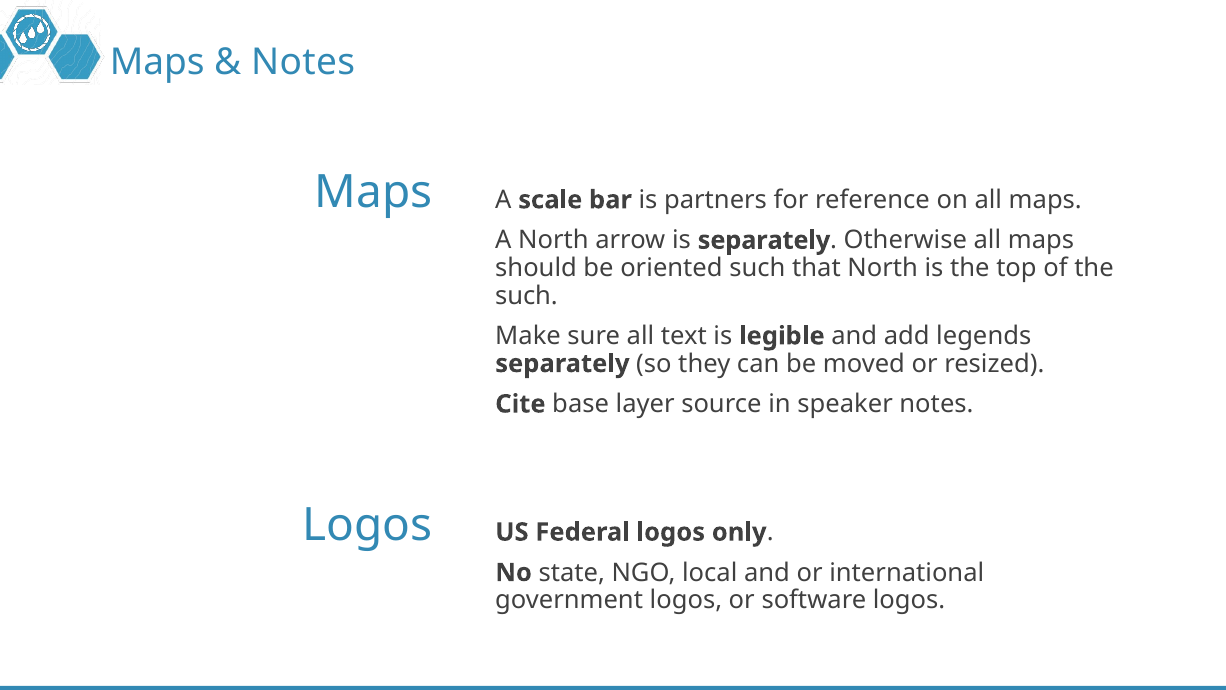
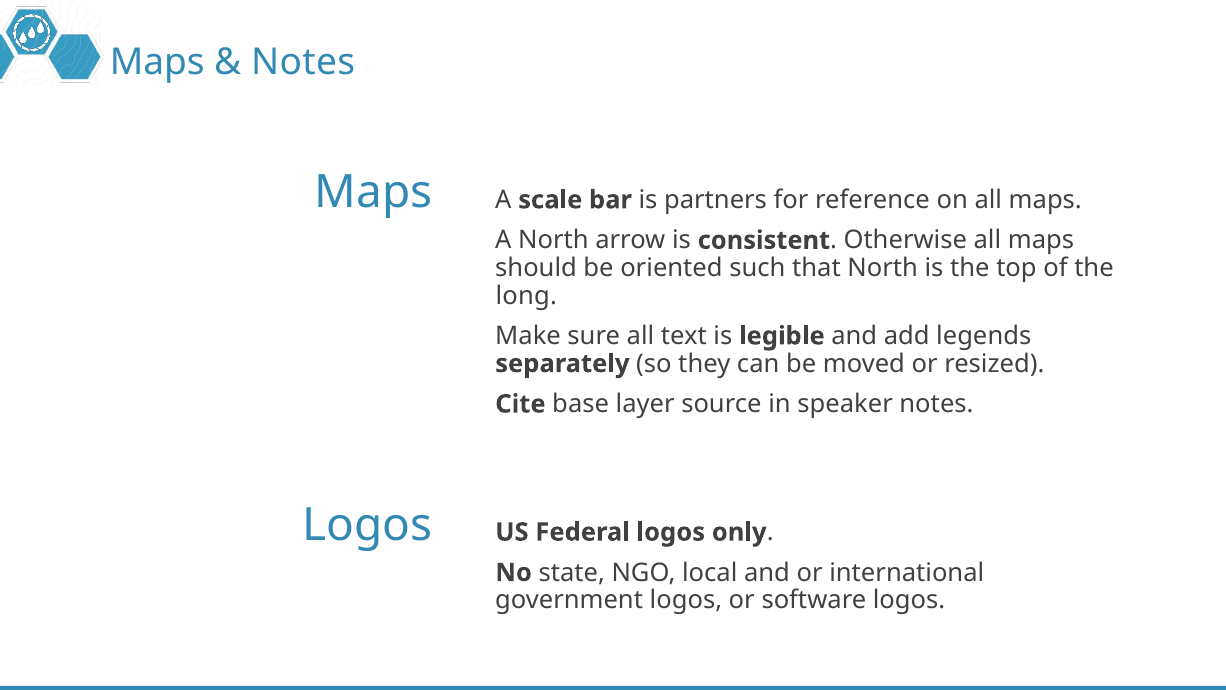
is separately: separately -> consistent
such at (527, 295): such -> long
